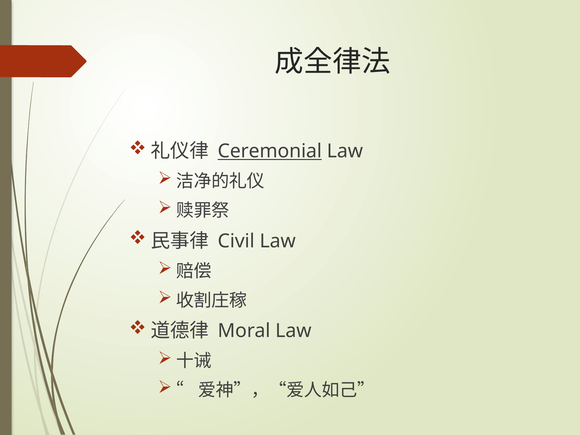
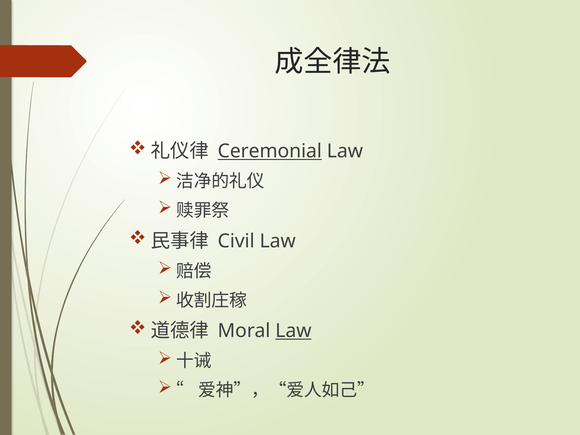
Law at (293, 331) underline: none -> present
